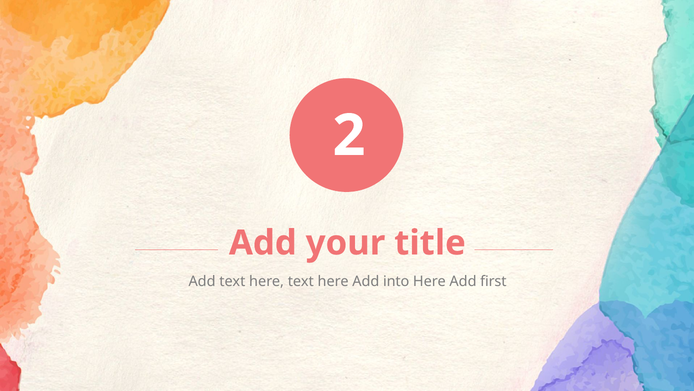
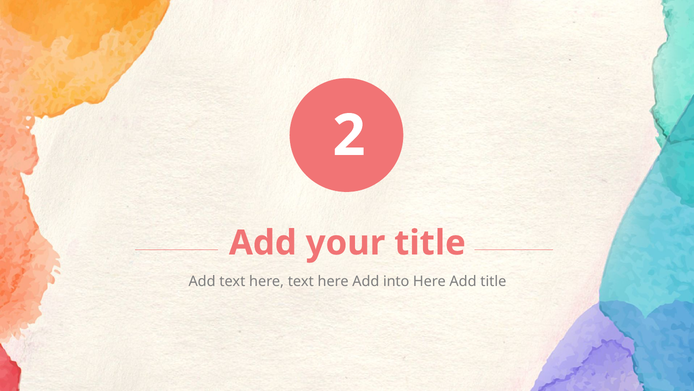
Add first: first -> title
